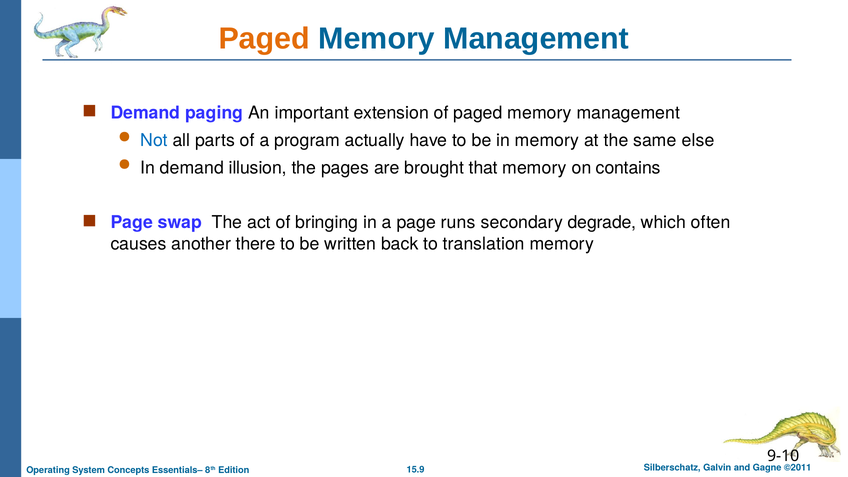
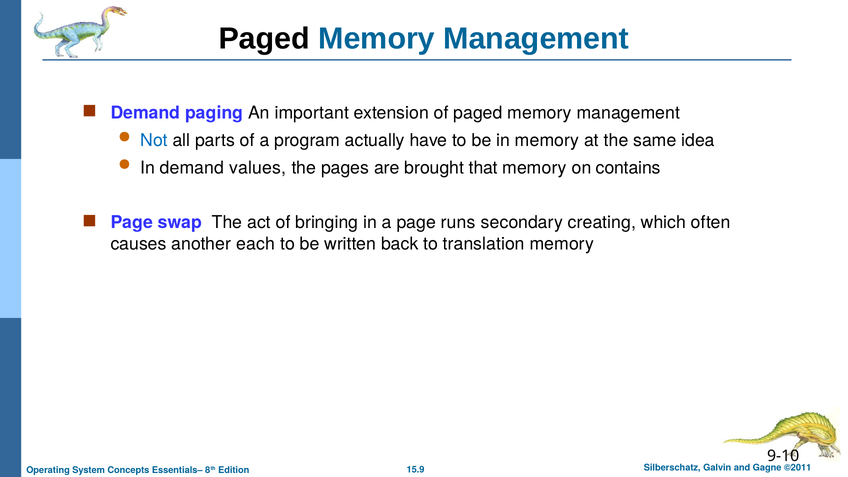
Paged at (264, 39) colour: orange -> black
else: else -> idea
illusion: illusion -> values
degrade: degrade -> creating
there: there -> each
